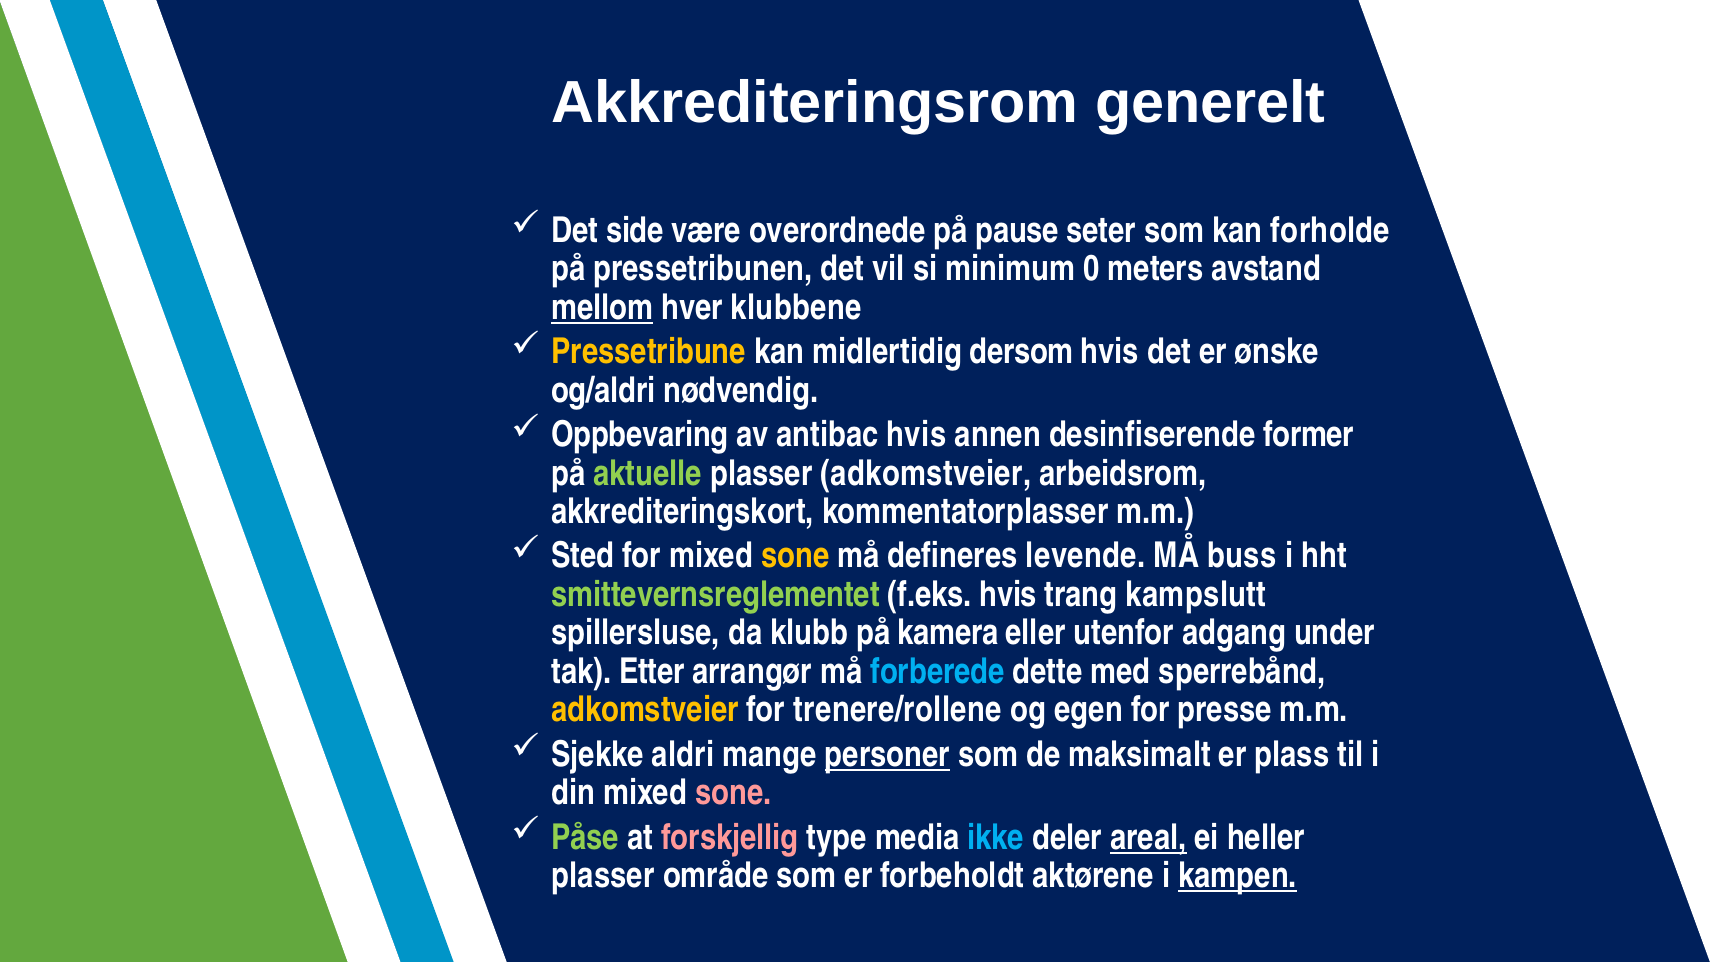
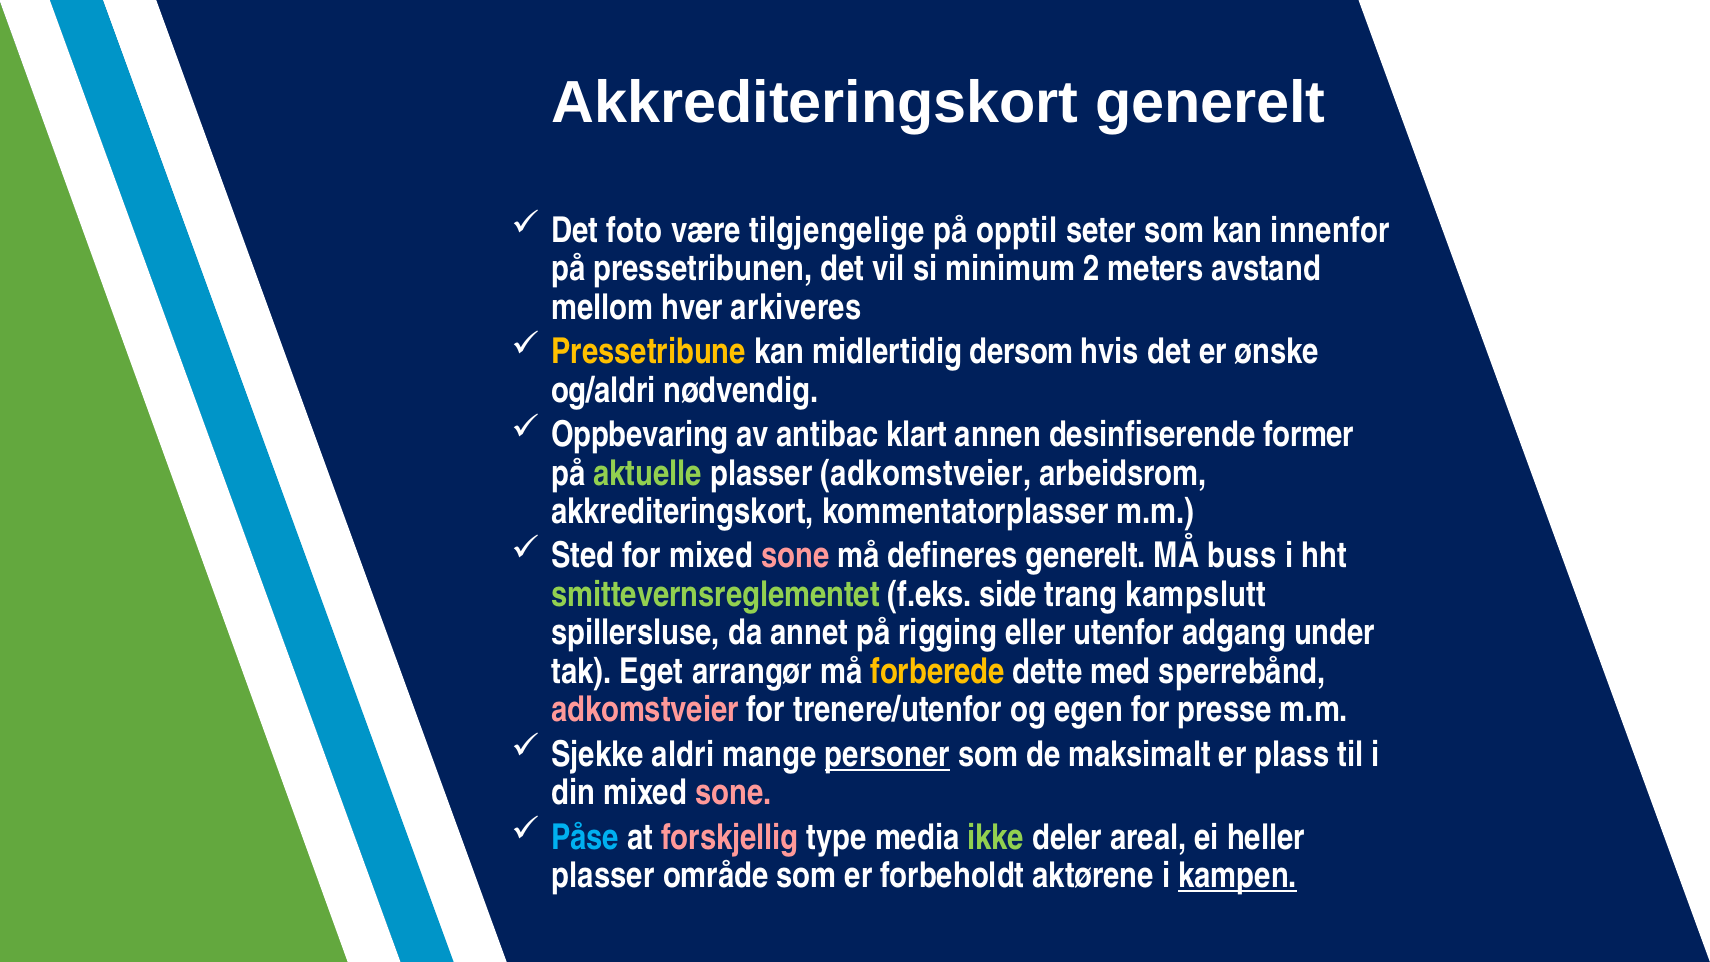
Akkrediteringsrom at (815, 103): Akkrediteringsrom -> Akkrediteringskort
side: side -> foto
overordnede: overordnede -> tilgjengelige
pause: pause -> opptil
forholde: forholde -> innenfor
0: 0 -> 2
mellom underline: present -> none
klubbene: klubbene -> arkiveres
antibac hvis: hvis -> klart
sone at (795, 556) colour: yellow -> pink
defineres levende: levende -> generelt
f.eks hvis: hvis -> side
klubb: klubb -> annet
kamera: kamera -> rigging
Etter: Etter -> Eget
forberede colour: light blue -> yellow
adkomstveier at (645, 710) colour: yellow -> pink
trenere/rollene: trenere/rollene -> trenere/utenfor
Påse colour: light green -> light blue
ikke colour: light blue -> light green
areal underline: present -> none
